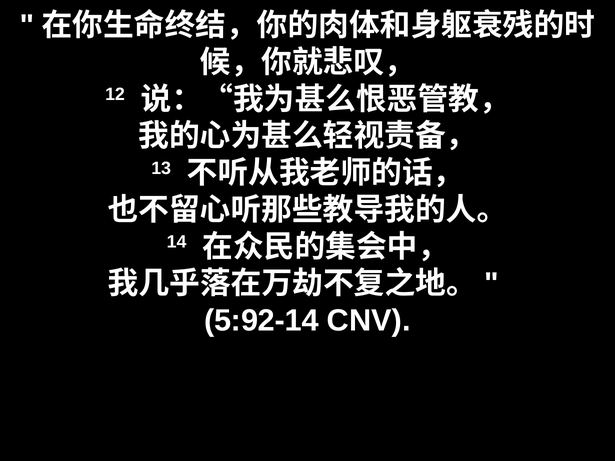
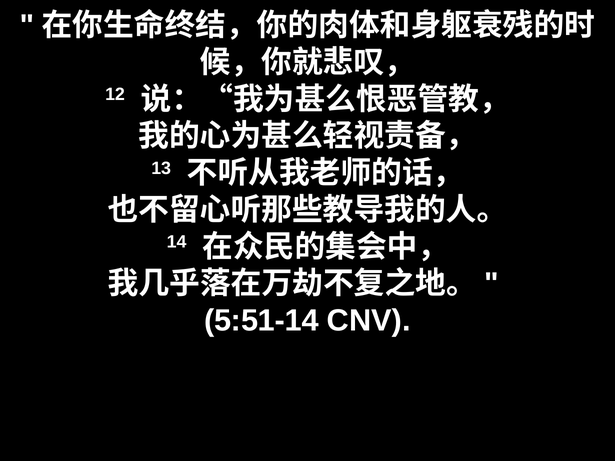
5:92-14: 5:92-14 -> 5:51-14
